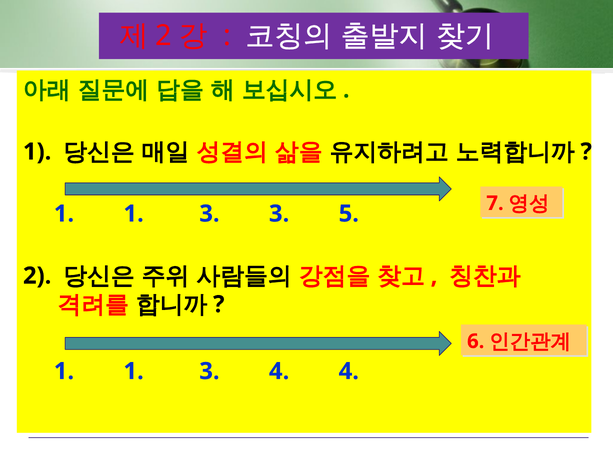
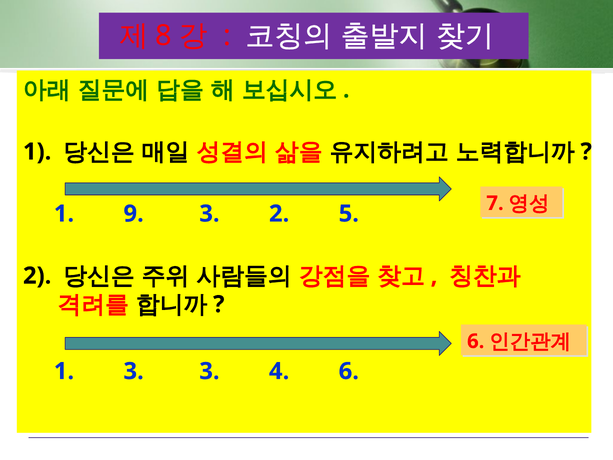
2 at (164, 36): 2 -> 8
1 at (134, 214): 1 -> 9
3 3: 3 -> 2
1 at (134, 371): 1 -> 3
4 4: 4 -> 6
